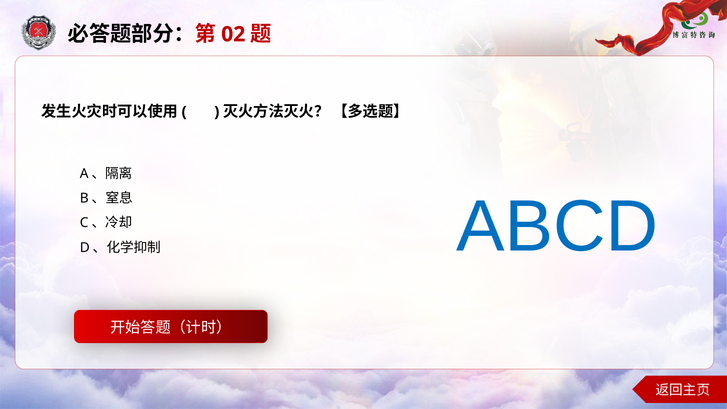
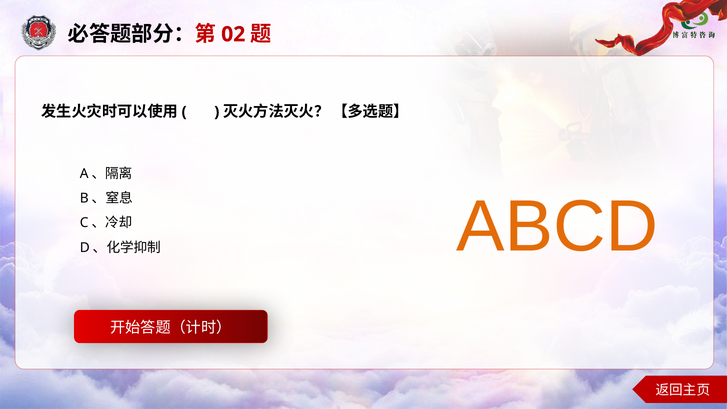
ABCD colour: blue -> orange
